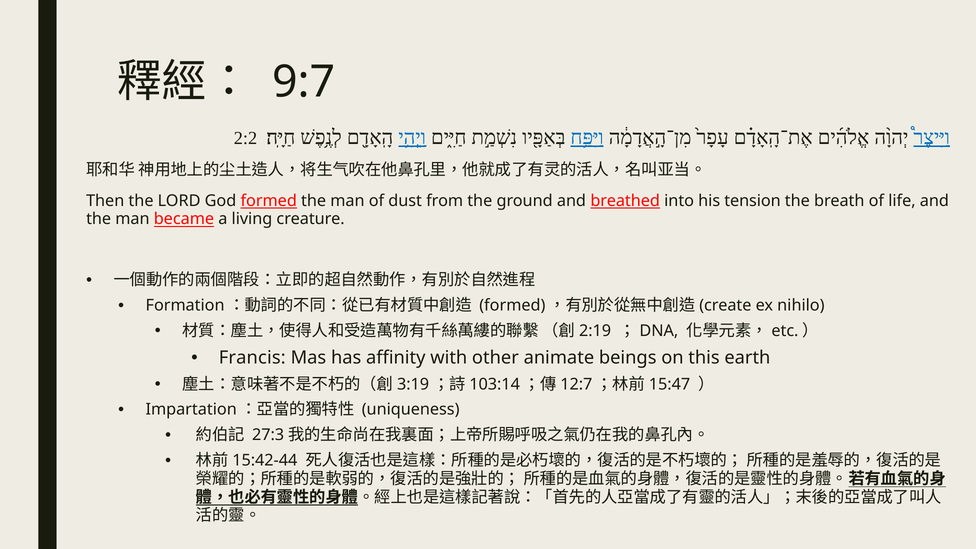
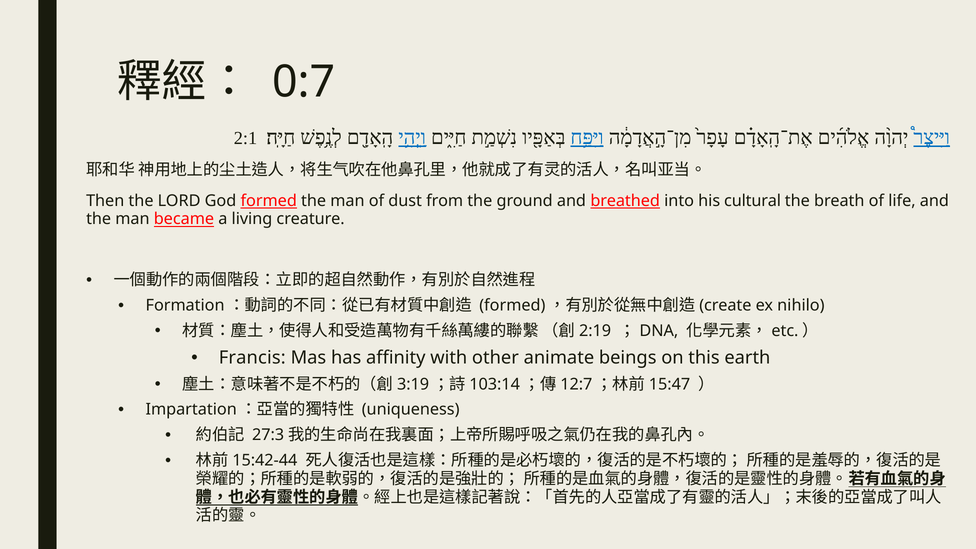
9:7: 9:7 -> 0:7
2:2: 2:2 -> 2:1
tension: tension -> cultural
